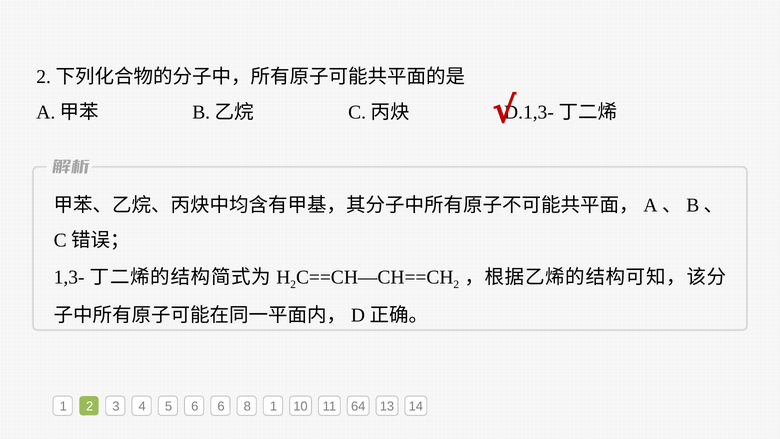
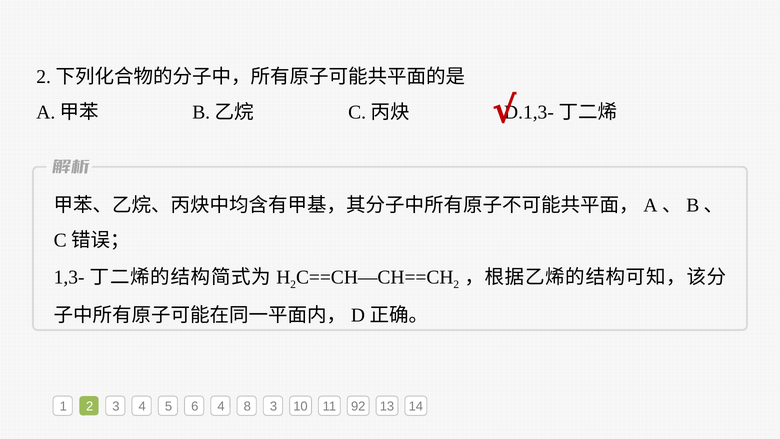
6 6: 6 -> 4
8 1: 1 -> 3
64: 64 -> 92
